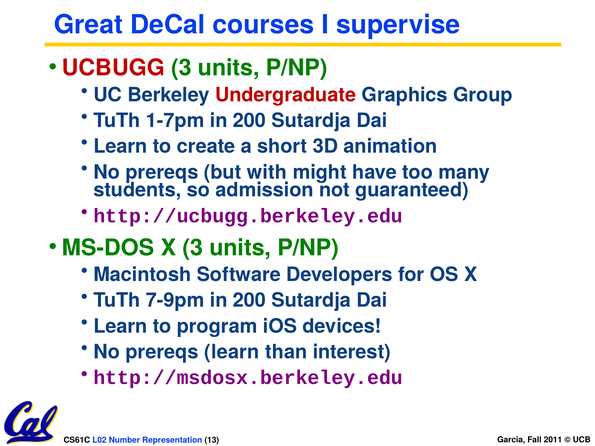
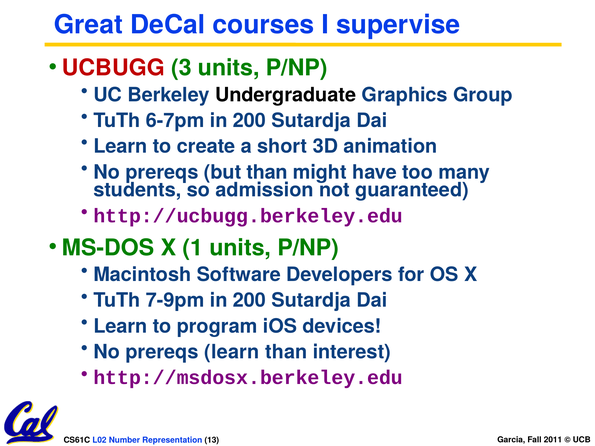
Undergraduate colour: red -> black
1-7pm: 1-7pm -> 6-7pm
but with: with -> than
X 3: 3 -> 1
